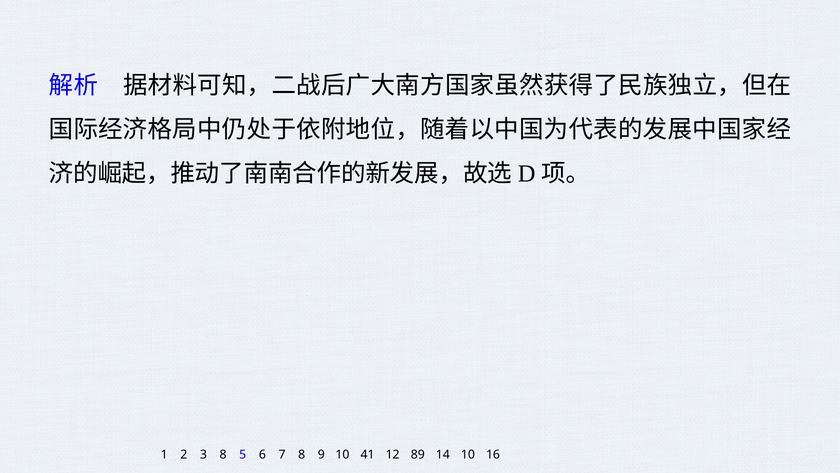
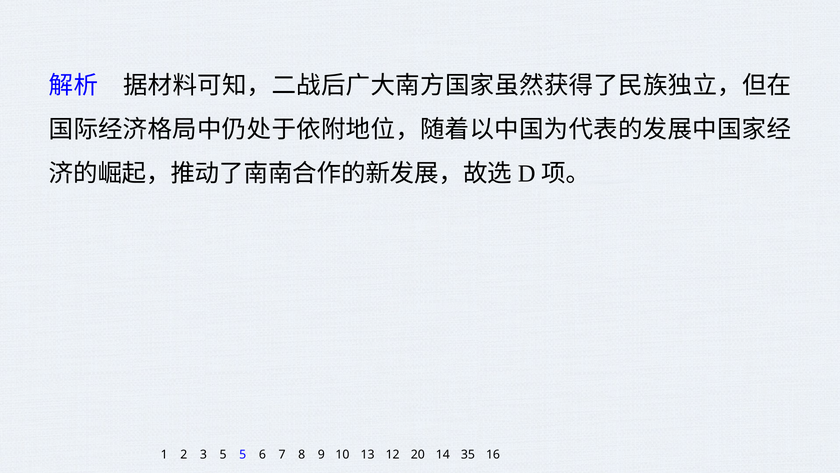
3 8: 8 -> 5
41: 41 -> 13
89: 89 -> 20
14 10: 10 -> 35
